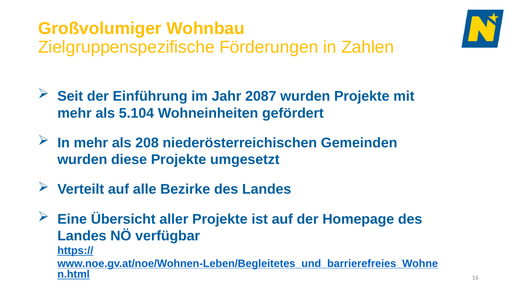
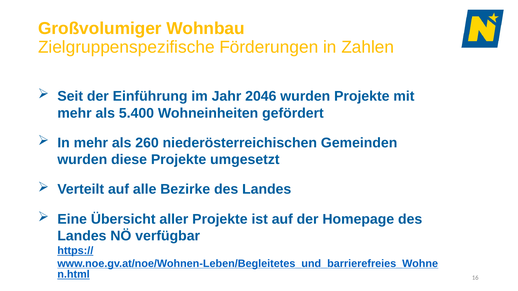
2087: 2087 -> 2046
5.104: 5.104 -> 5.400
208: 208 -> 260
